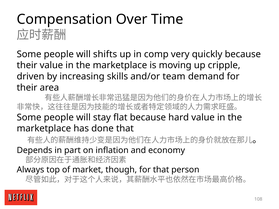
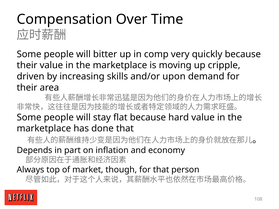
shifts: shifts -> bitter
team: team -> upon
